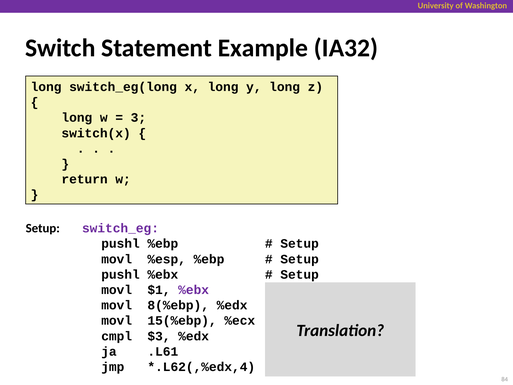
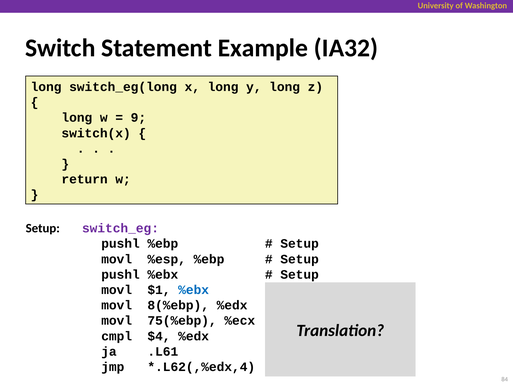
3: 3 -> 9
%ebx at (194, 290) colour: purple -> blue
15(%ebp: 15(%ebp -> 75(%ebp
$3: $3 -> $4
